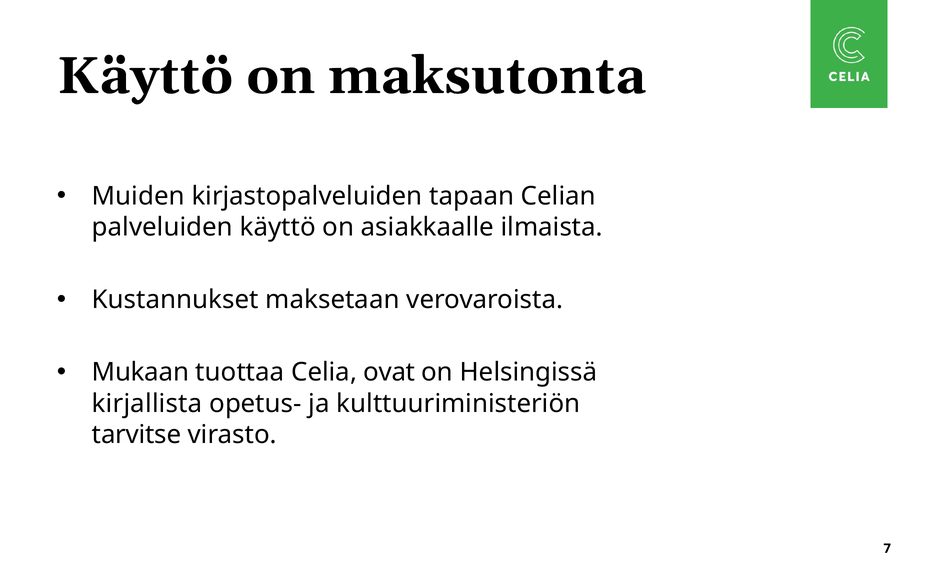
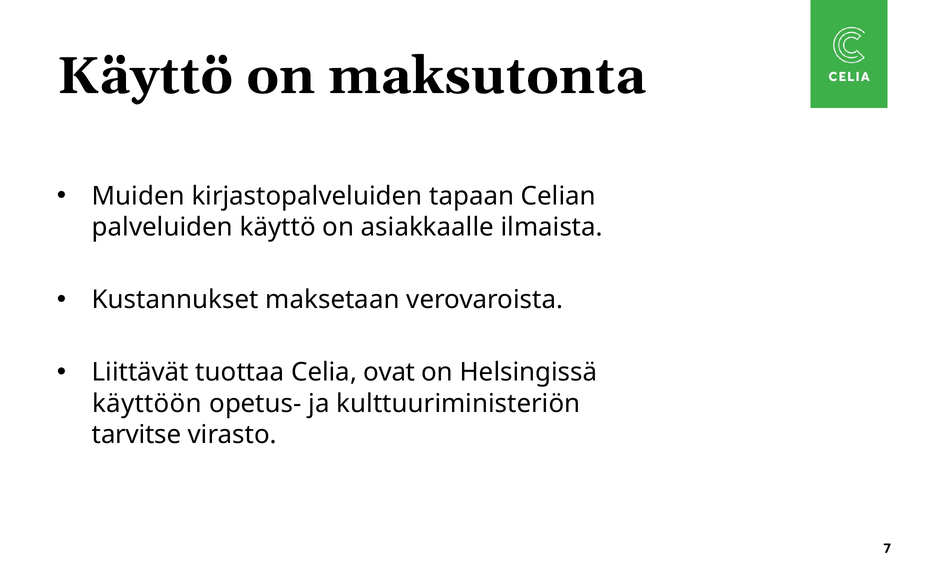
Mukaan: Mukaan -> Liittävät
kirjallista: kirjallista -> käyttöön
